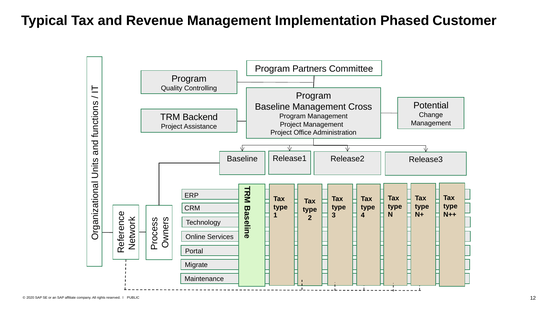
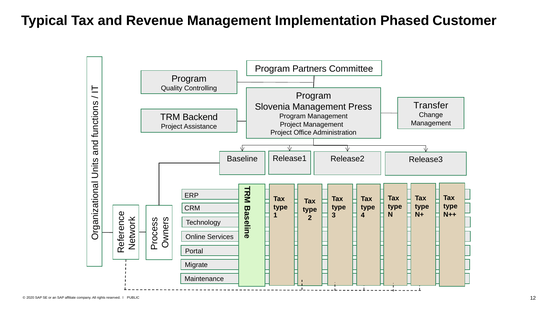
Potential: Potential -> Transfer
Baseline at (272, 107): Baseline -> Slovenia
Cross: Cross -> Press
